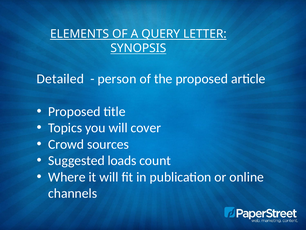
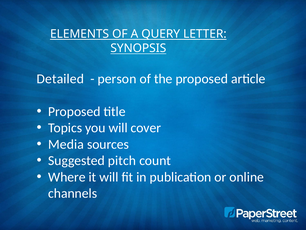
Crowd: Crowd -> Media
loads: loads -> pitch
